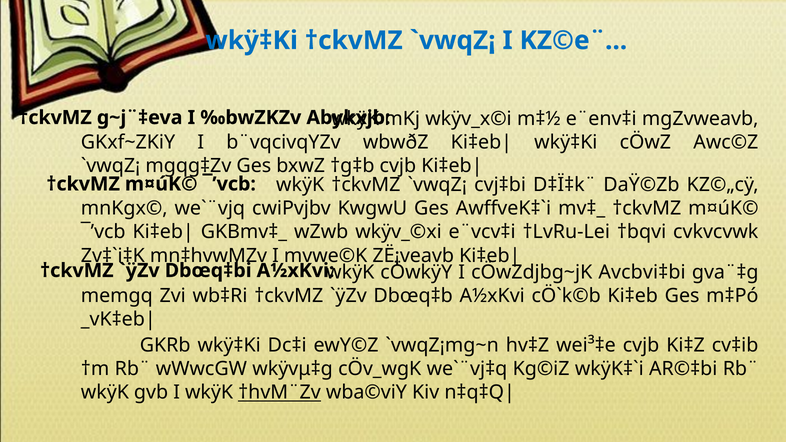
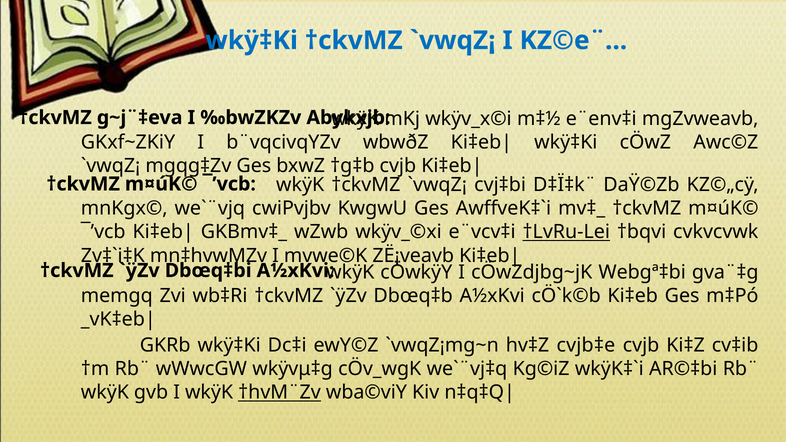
†LvRu-Lei underline: none -> present
Avcbvi‡bi: Avcbvi‡bi -> Webgª‡bi
wei³‡e: wei³‡e -> cvjb‡e
